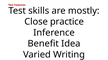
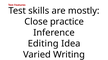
Benefit: Benefit -> Editing
